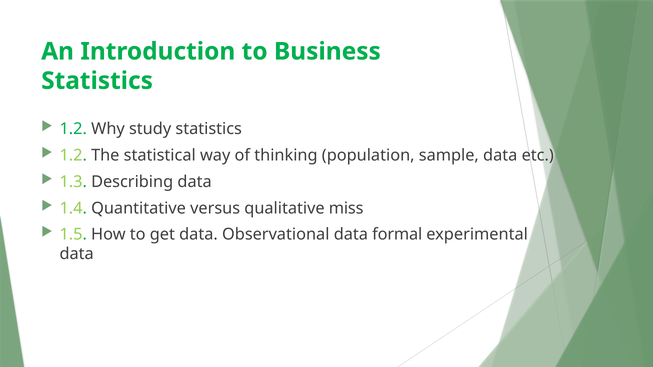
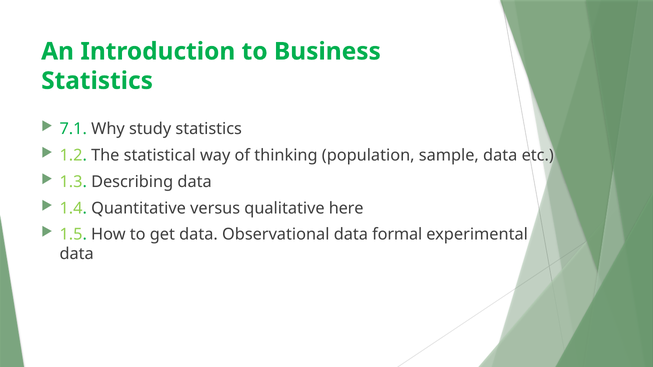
1.2 at (73, 129): 1.2 -> 7.1
miss: miss -> here
